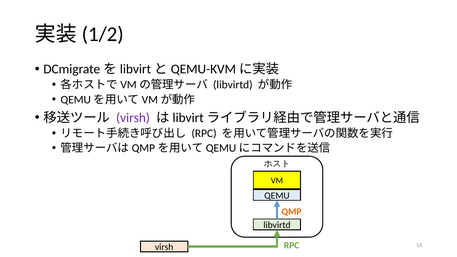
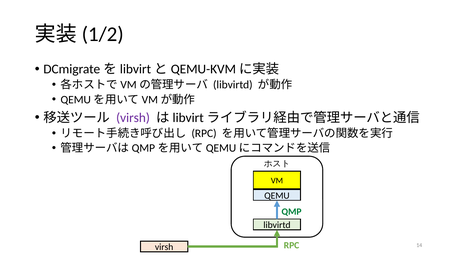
QMP colour: orange -> green
